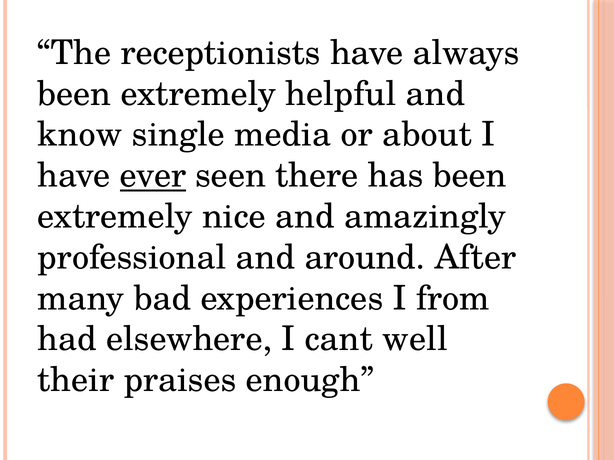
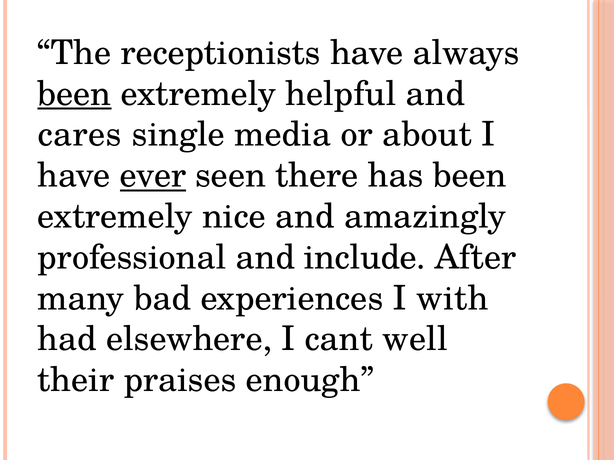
been at (74, 94) underline: none -> present
know: know -> cares
around: around -> include
from: from -> with
